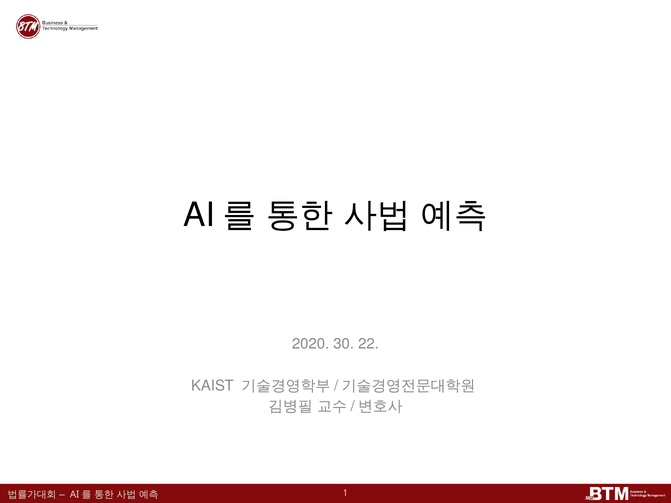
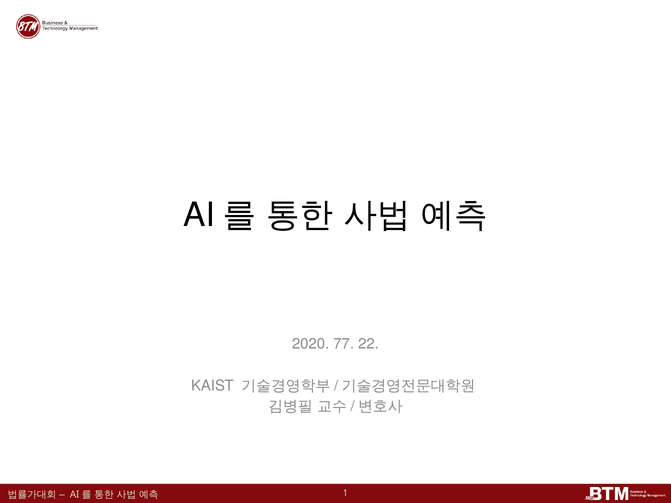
30: 30 -> 77
